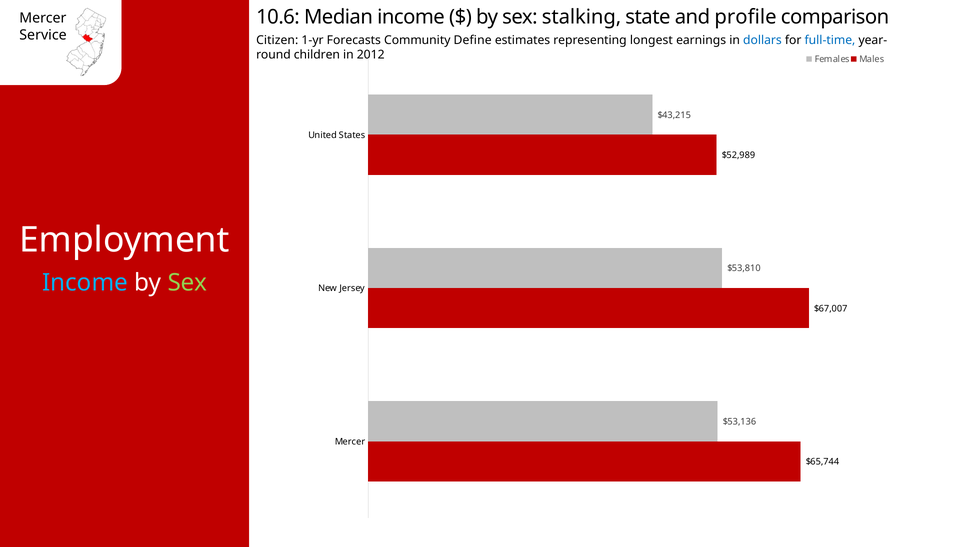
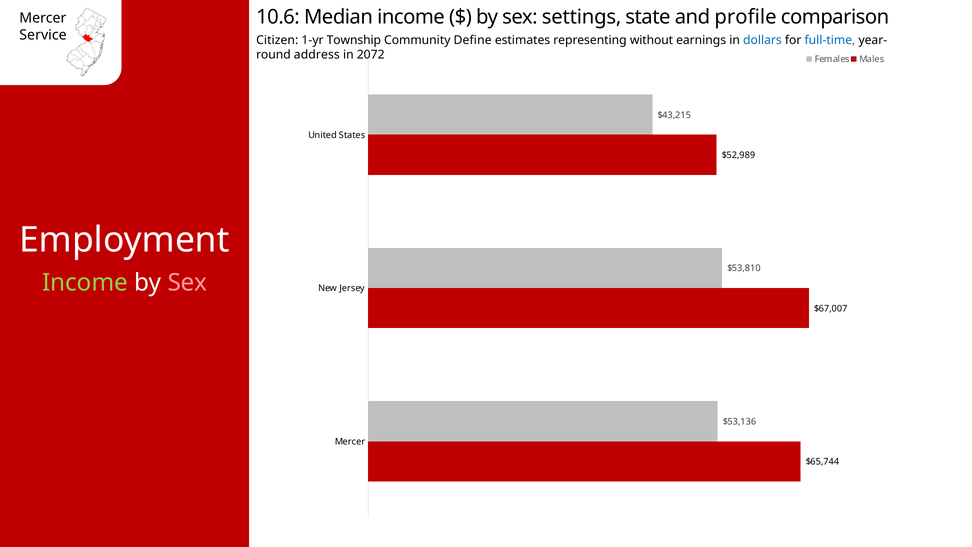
stalking: stalking -> settings
Forecasts: Forecasts -> Township
longest: longest -> without
children: children -> address
2012: 2012 -> 2072
Income at (85, 283) colour: light blue -> light green
Sex at (187, 283) colour: light green -> pink
